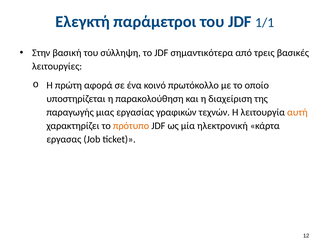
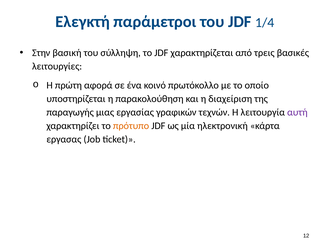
1/1: 1/1 -> 1/4
σημαντικότερα: σημαντικότερα -> χαρακτηρίζεται
αυτή colour: orange -> purple
